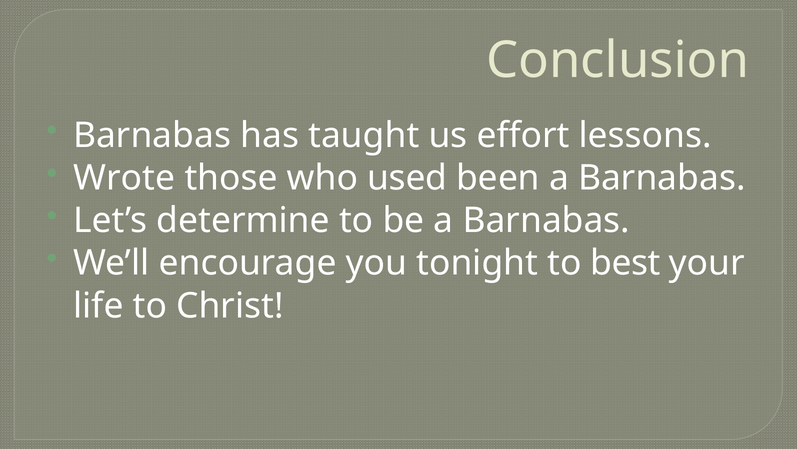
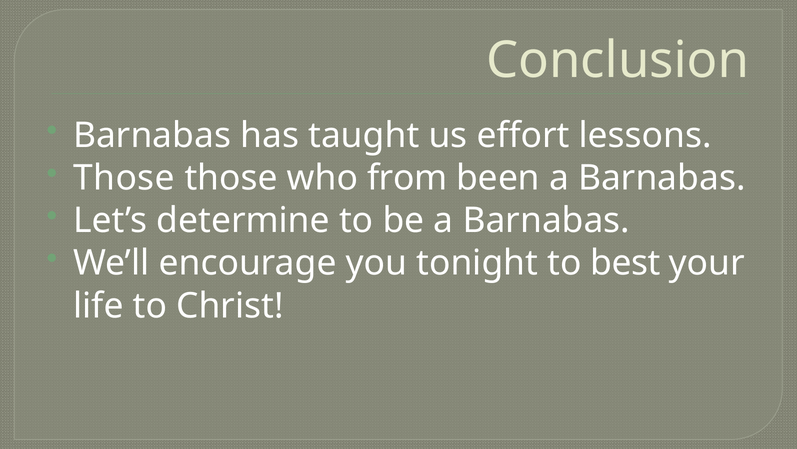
Wrote at (124, 178): Wrote -> Those
used: used -> from
